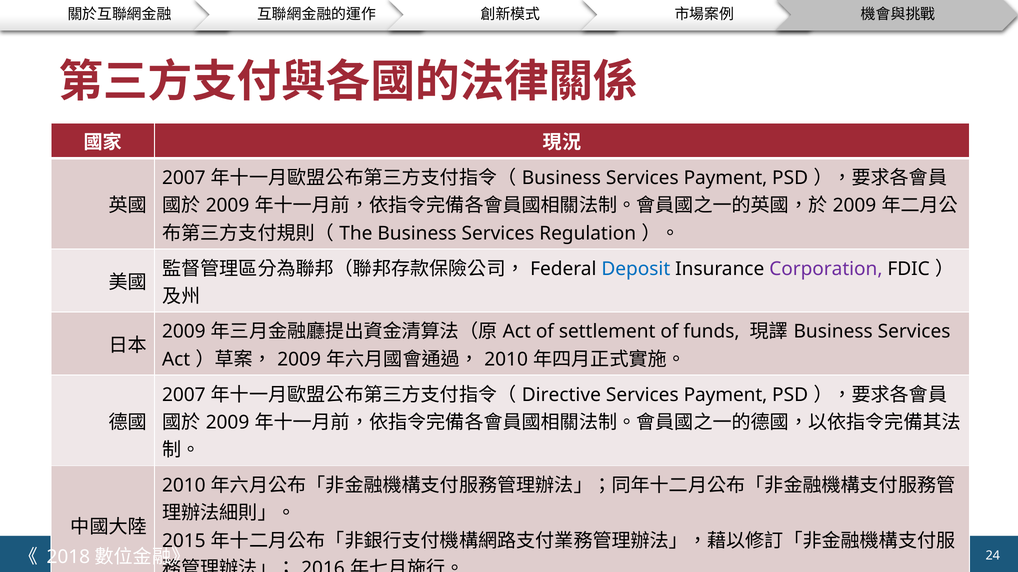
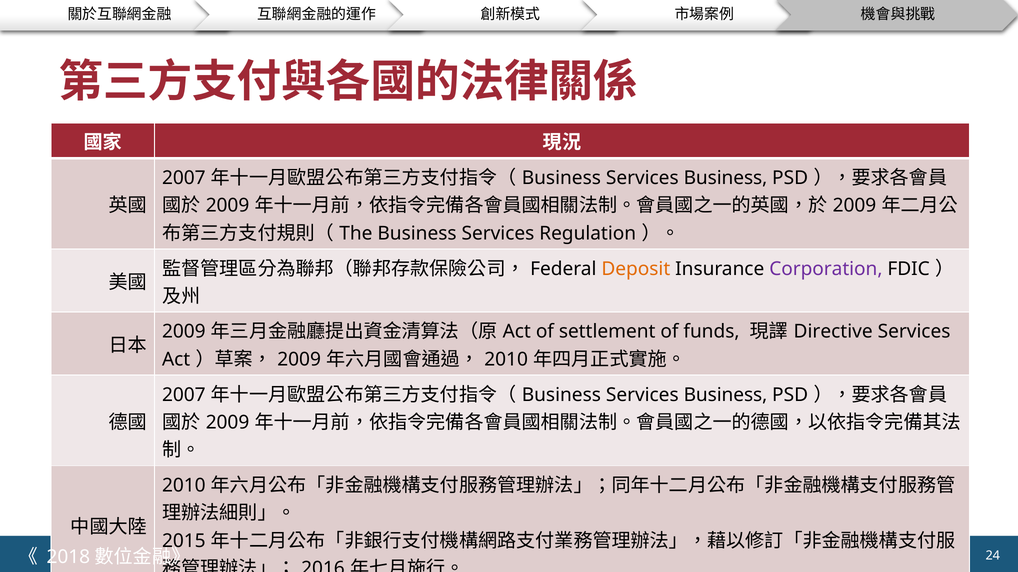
Payment at (725, 178): Payment -> Business
Deposit colour: blue -> orange
Business at (833, 332): Business -> Directive
Directive at (561, 395): Directive -> Business
Payment at (725, 395): Payment -> Business
